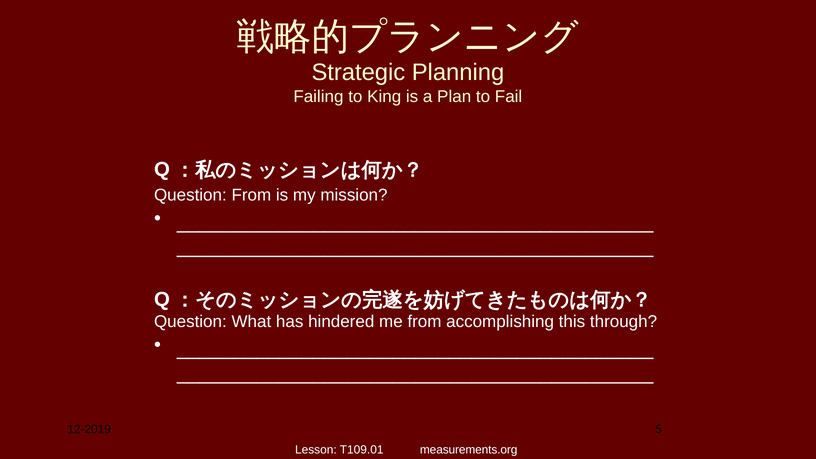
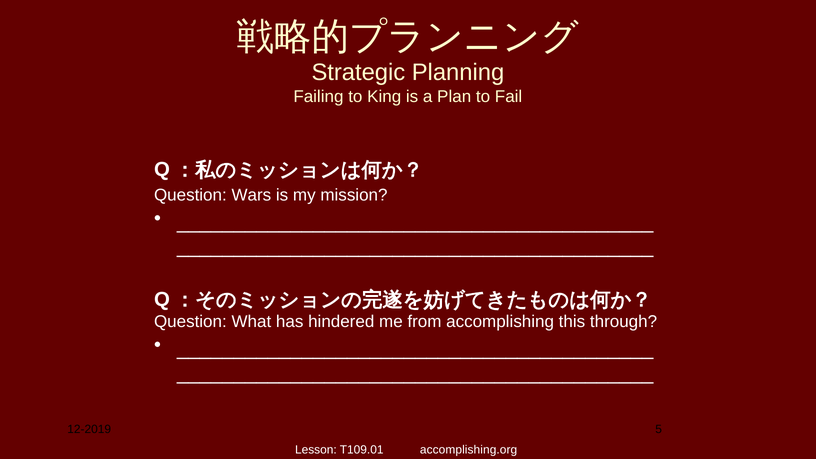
Question From: From -> Wars
measurements.org: measurements.org -> accomplishing.org
